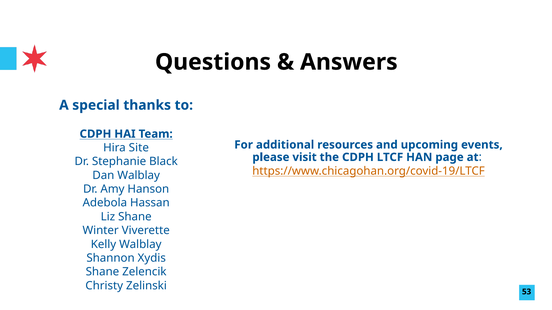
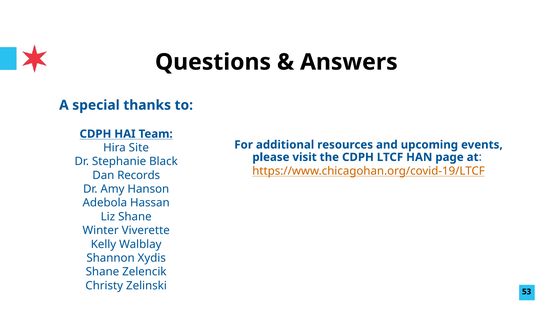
Dan Walblay: Walblay -> Records
